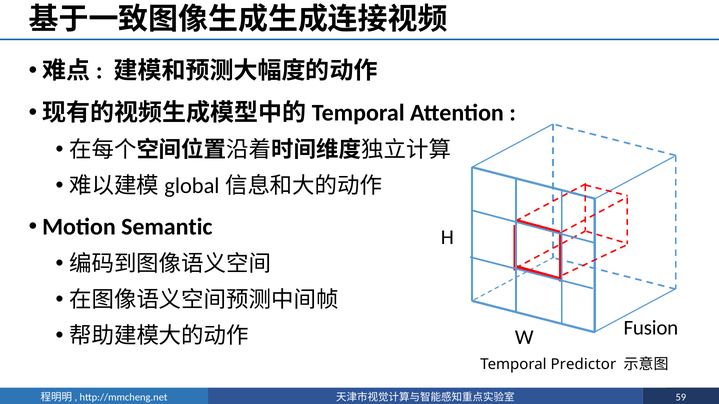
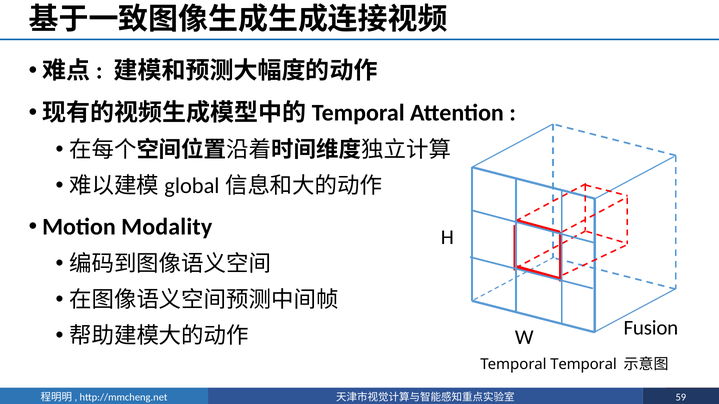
Semantic: Semantic -> Modality
Temporal Predictor: Predictor -> Temporal
